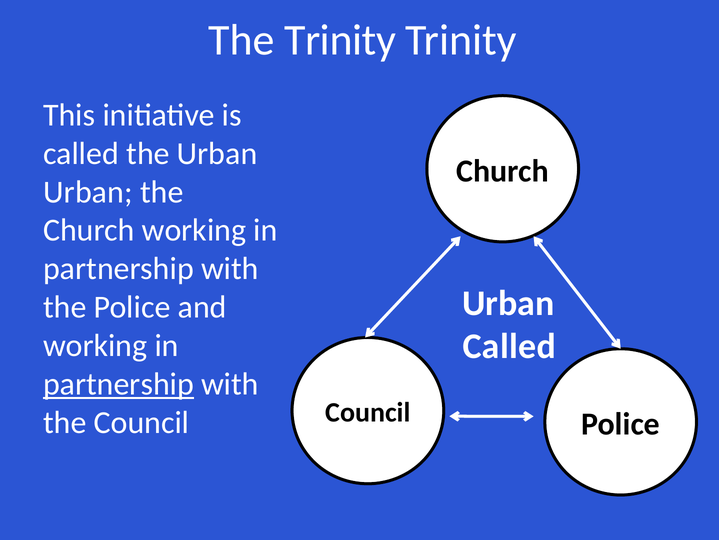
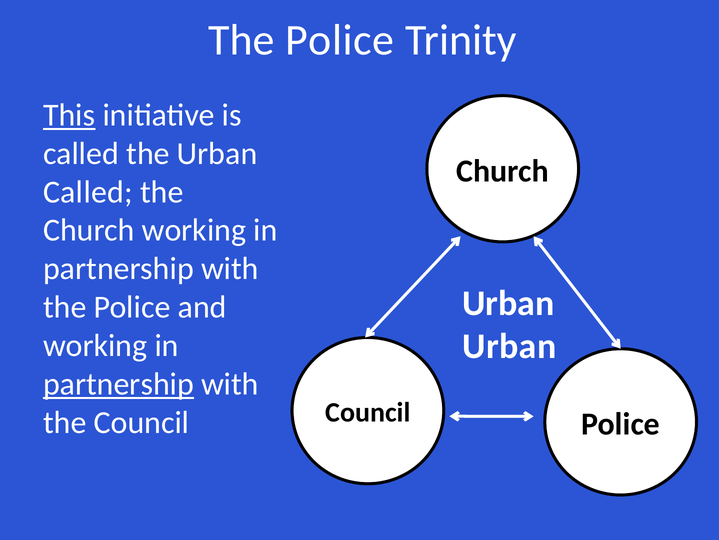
Trinity at (340, 40): Trinity -> Police
This underline: none -> present
Urban at (88, 192): Urban -> Called
Called at (509, 346): Called -> Urban
